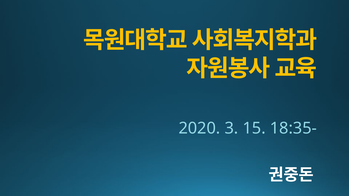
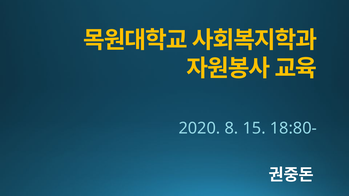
3: 3 -> 8
18:35-: 18:35- -> 18:80-
